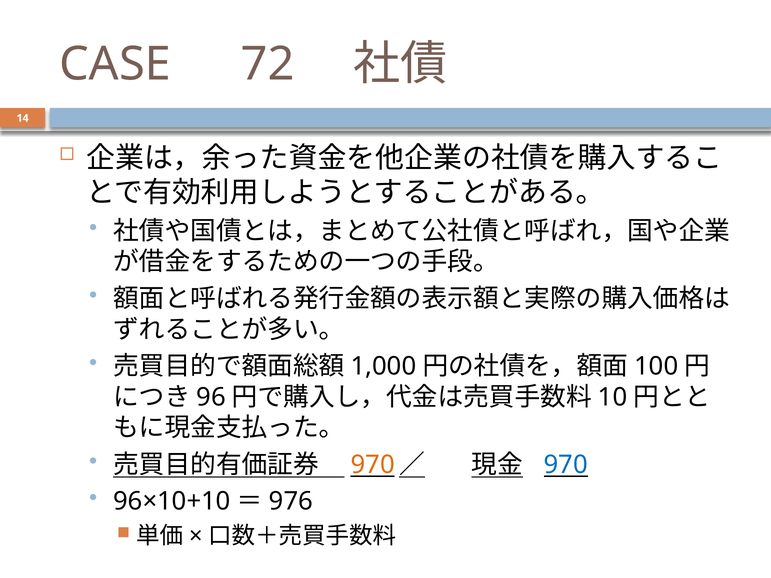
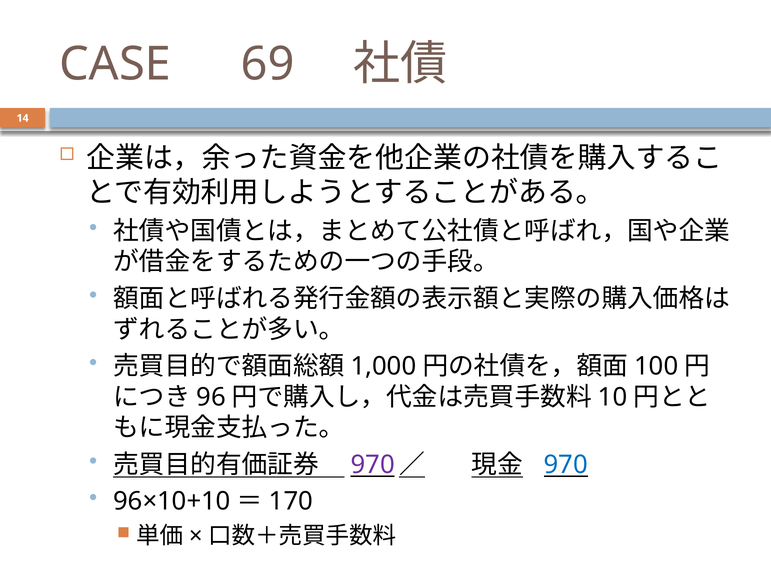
72: 72 -> 69
970 at (373, 465) colour: orange -> purple
976: 976 -> 170
